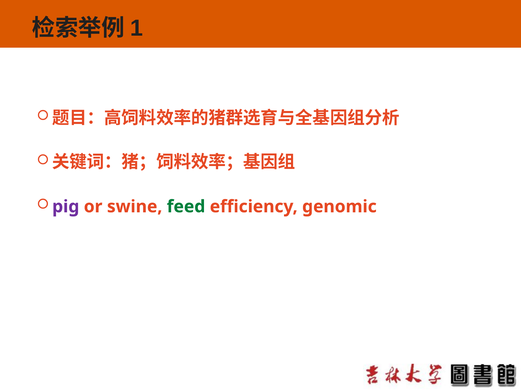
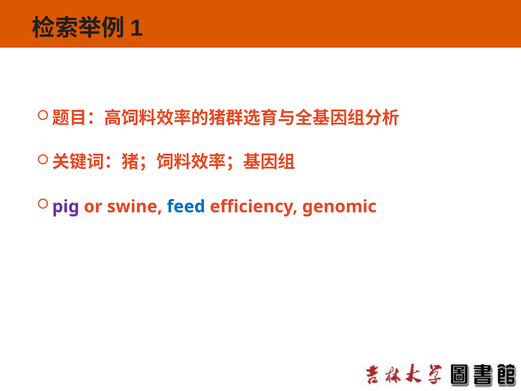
feed colour: green -> blue
